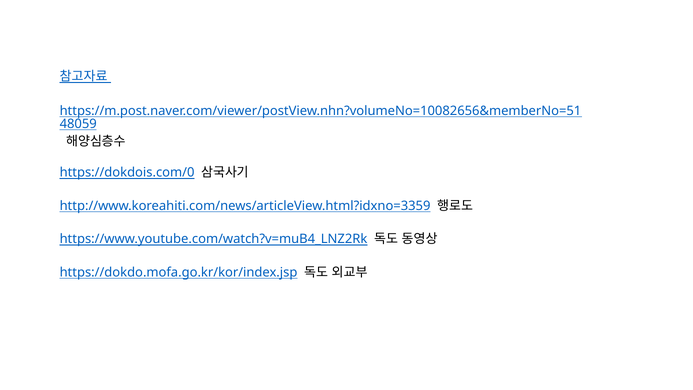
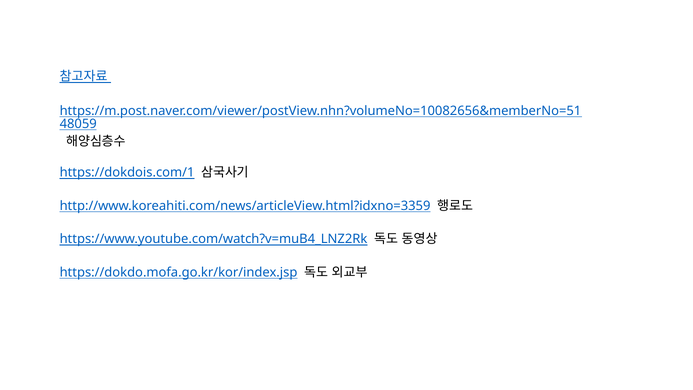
https://dokdois.com/0: https://dokdois.com/0 -> https://dokdois.com/1
